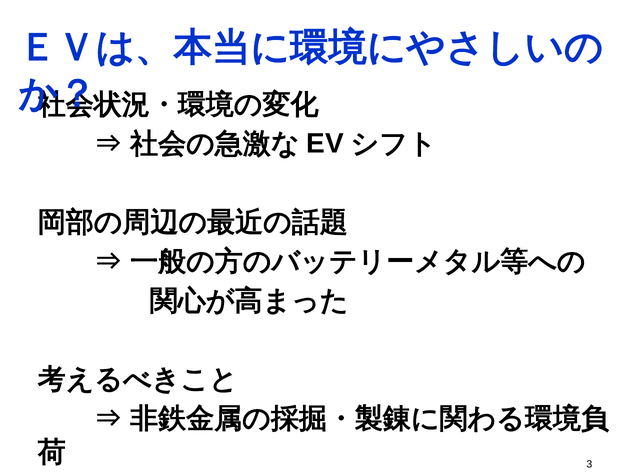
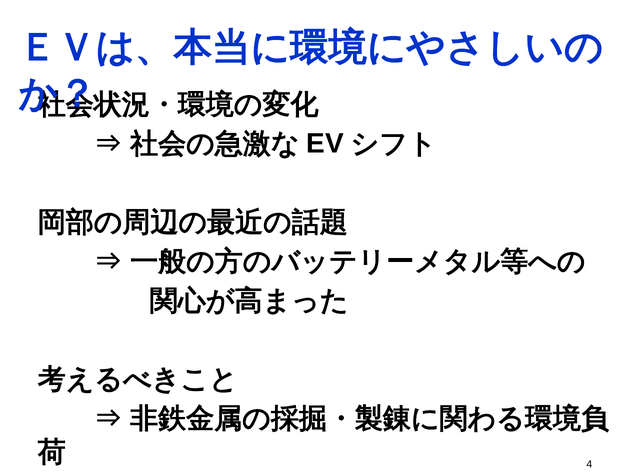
3: 3 -> 4
